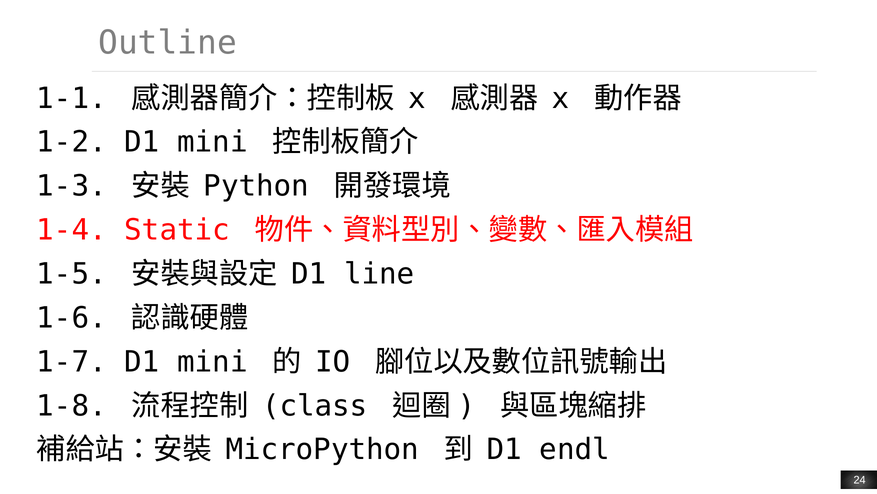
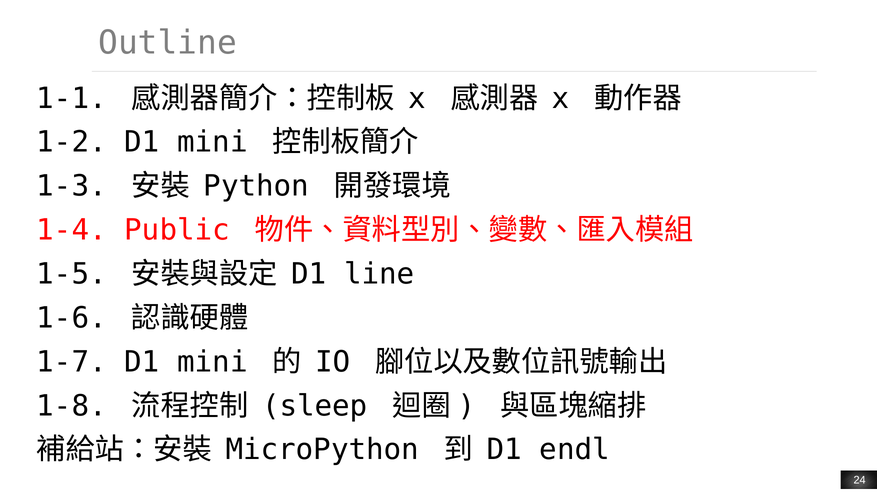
Static: Static -> Public
class: class -> sleep
